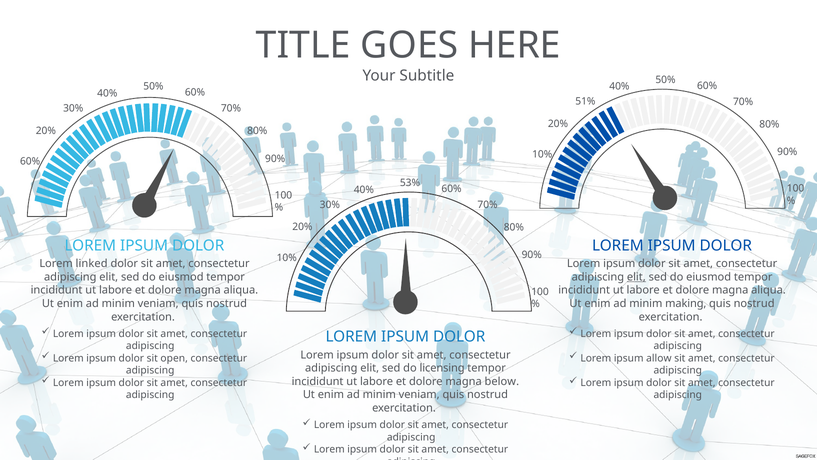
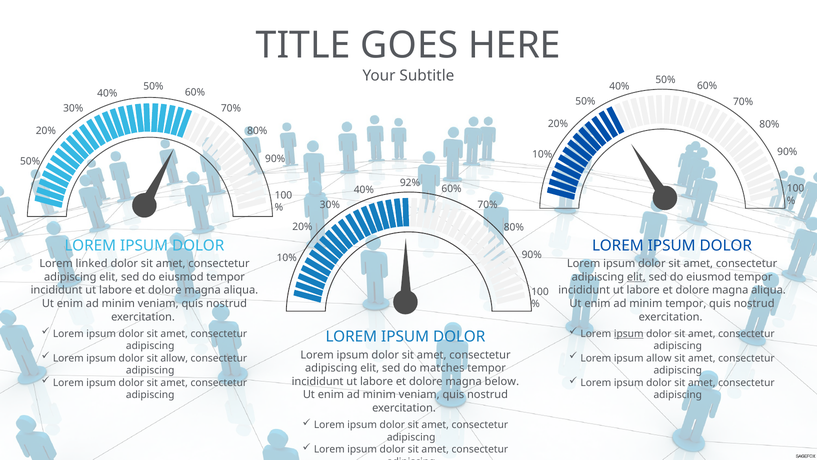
51% at (585, 101): 51% -> 50%
60% at (30, 161): 60% -> 50%
53%: 53% -> 92%
minim making: making -> tempor
ipsum at (629, 333) underline: none -> present
sit open: open -> allow
licensing: licensing -> matches
